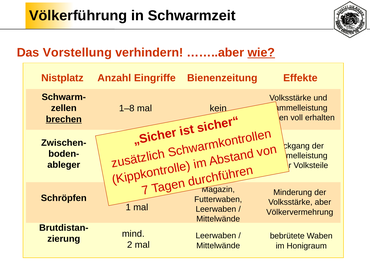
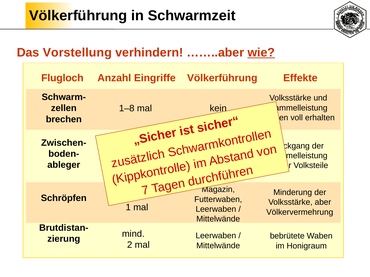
Nistplatz: Nistplatz -> Flugloch
Eingriffe Bienenzeitung: Bienenzeitung -> Völkerführung
brechen underline: present -> none
